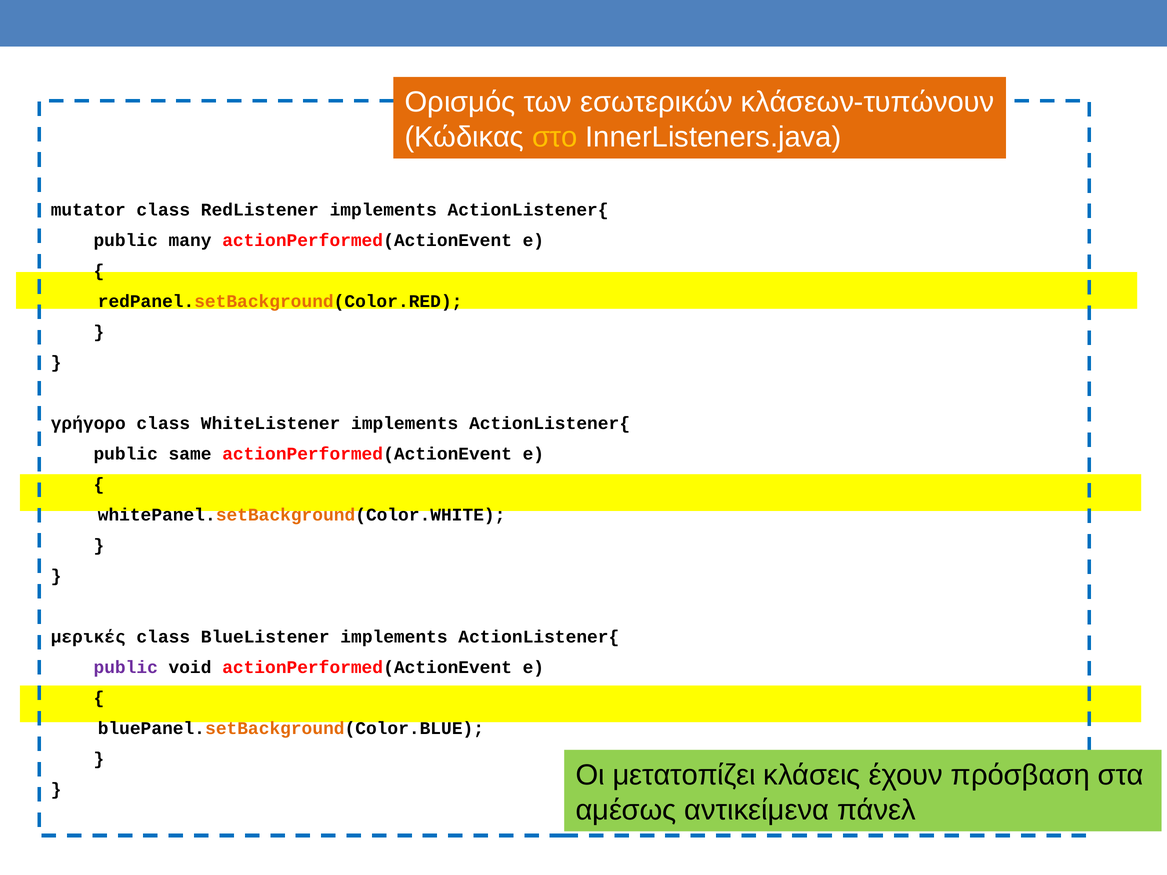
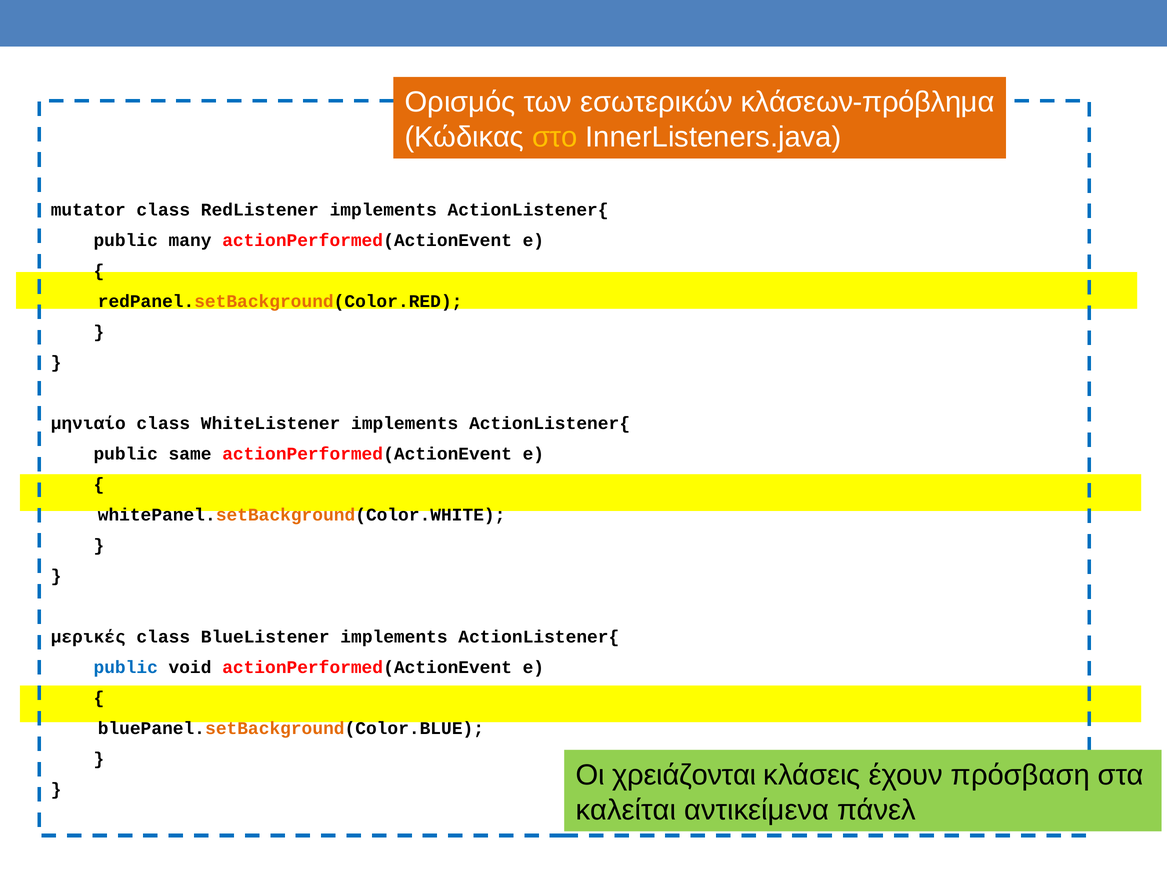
κλάσεων-τυπώνουν: κλάσεων-τυπώνουν -> κλάσεων-πρόβλημα
γρήγορο: γρήγορο -> μηνιαίο
public at (126, 668) colour: purple -> blue
μετατοπίζει: μετατοπίζει -> χρειάζονται
αμέσως: αμέσως -> καλείται
